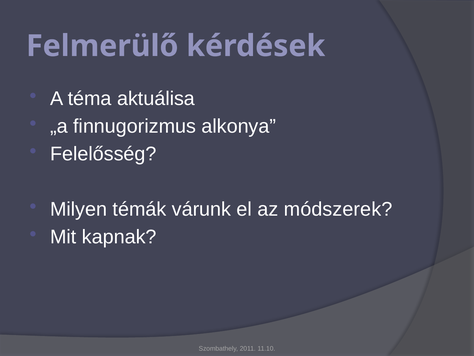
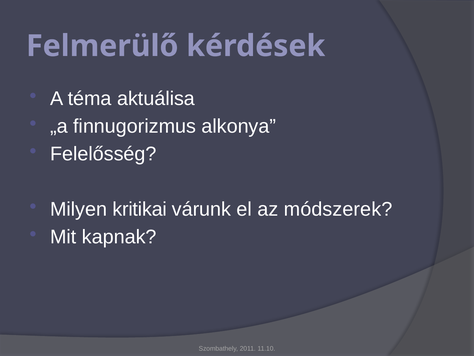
témák: témák -> kritikai
